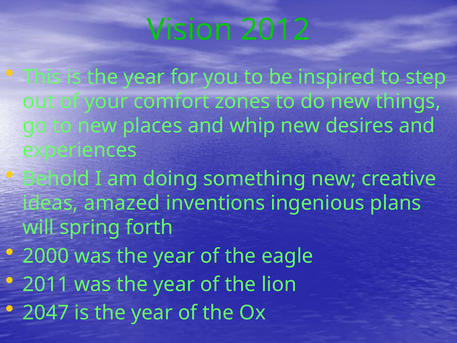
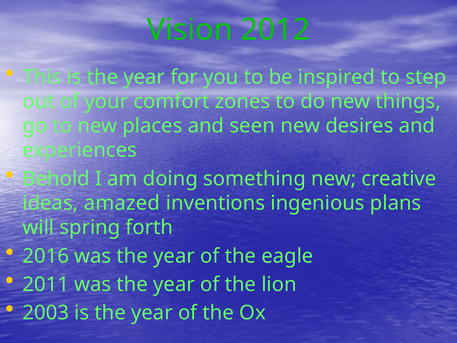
whip: whip -> seen
2000: 2000 -> 2016
2047: 2047 -> 2003
